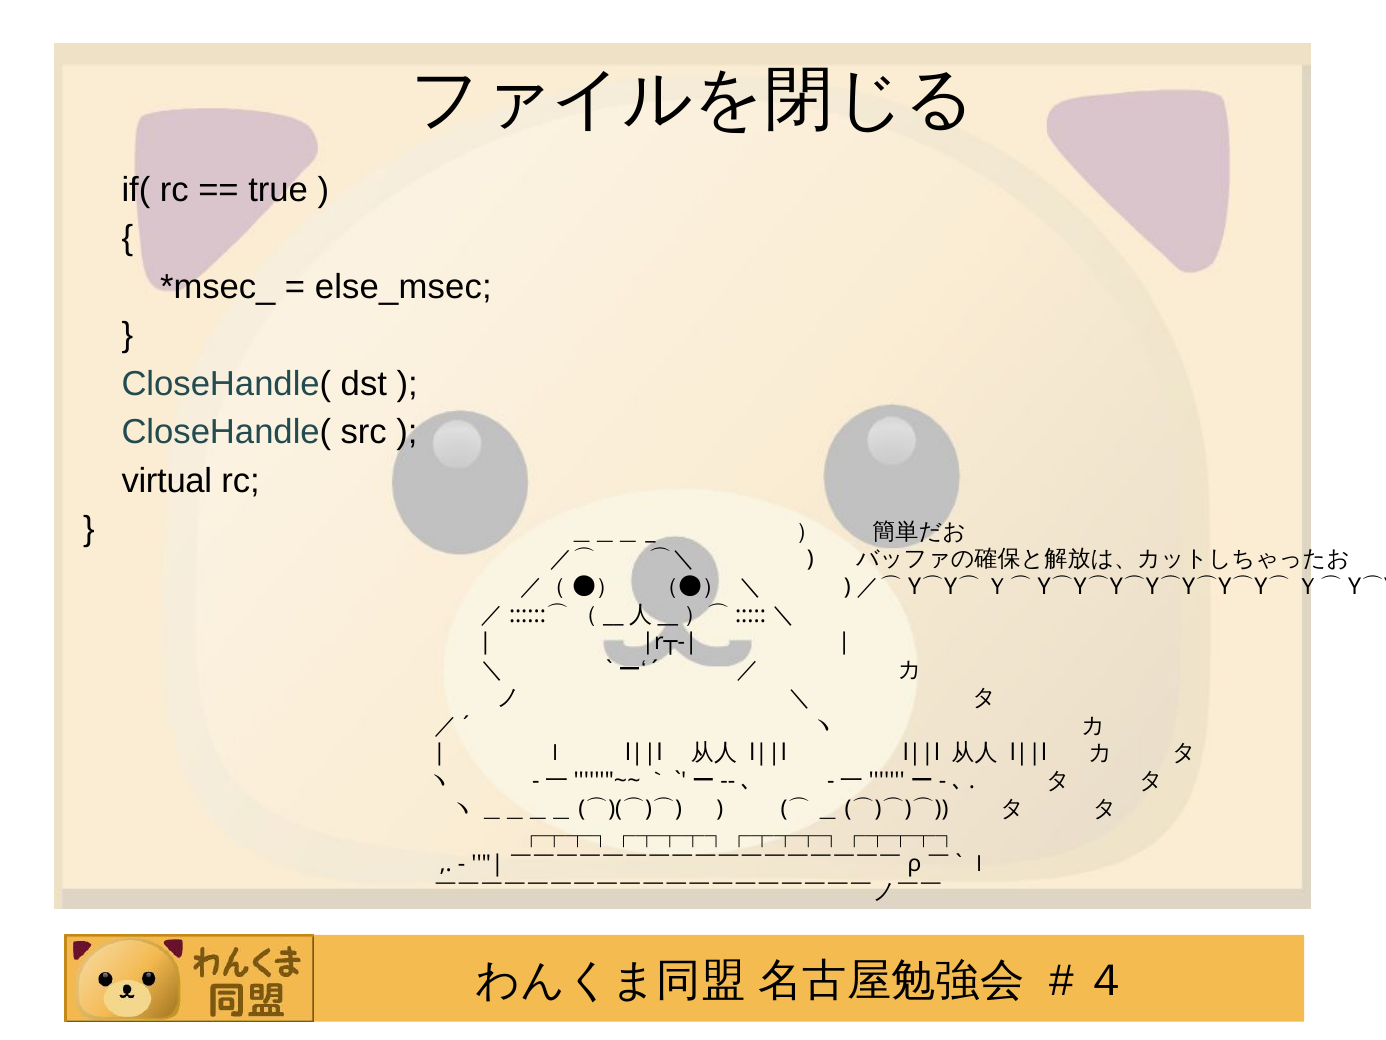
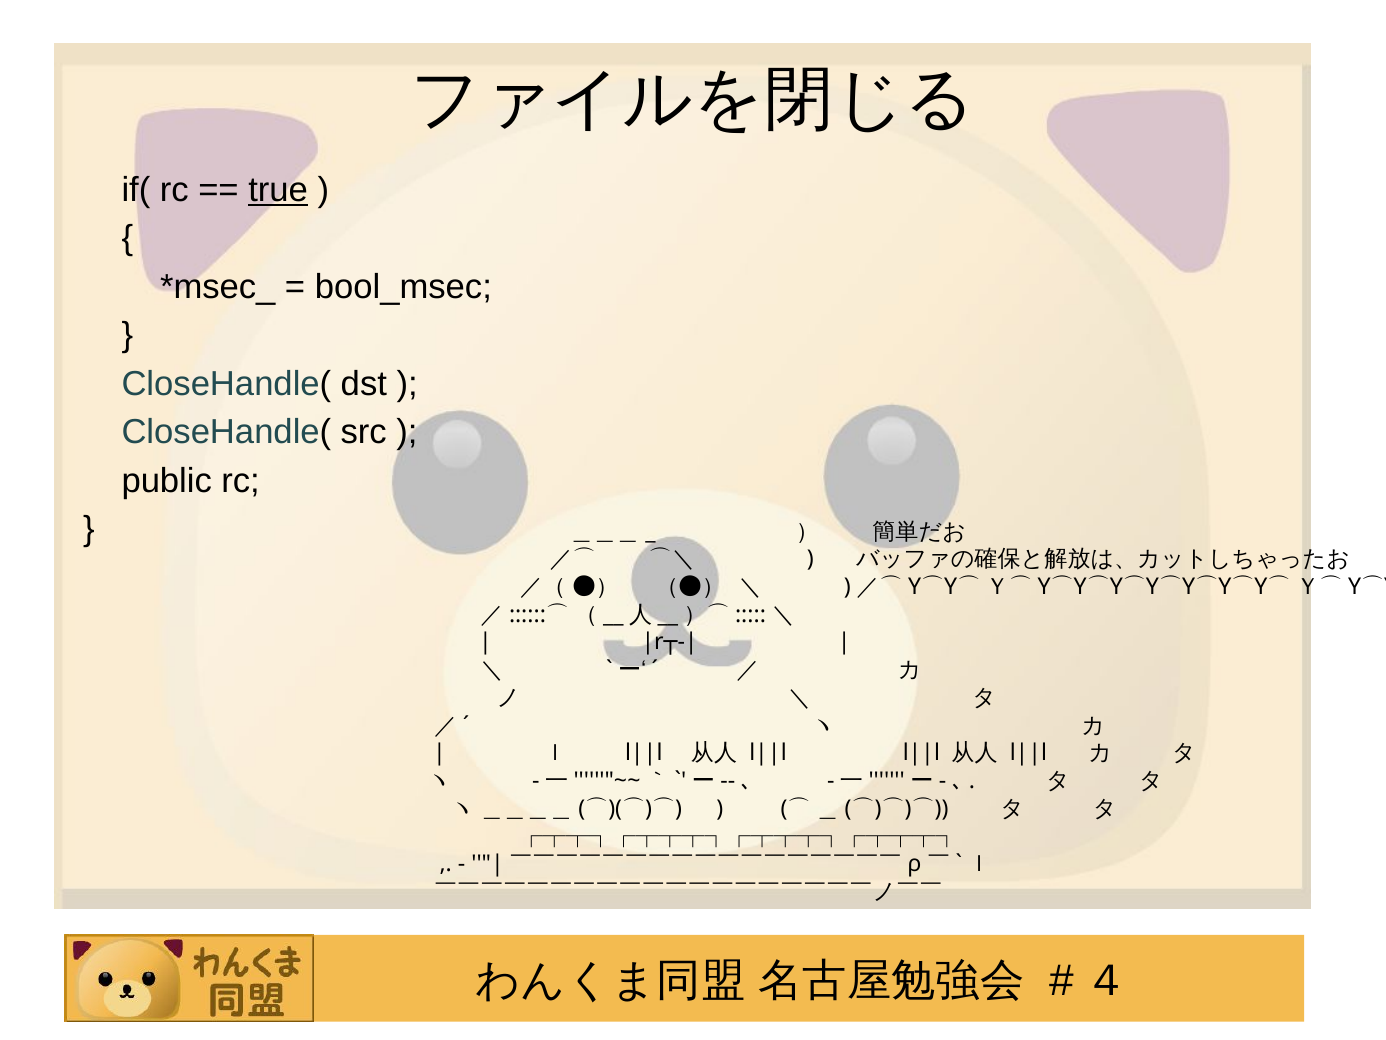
true underline: none -> present
else_msec: else_msec -> bool_msec
virtual: virtual -> public
